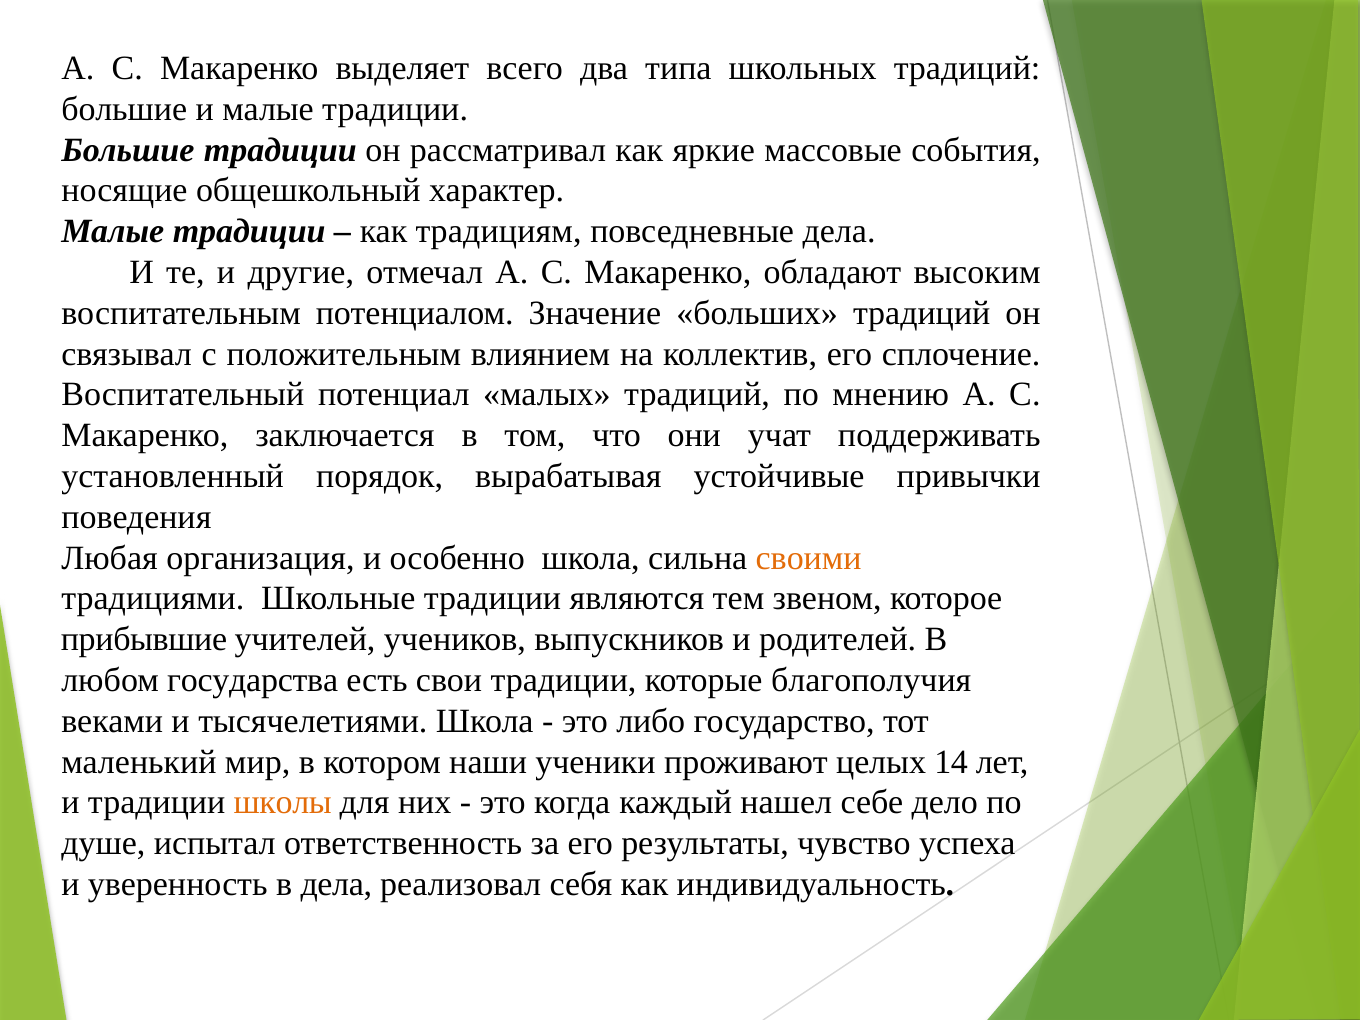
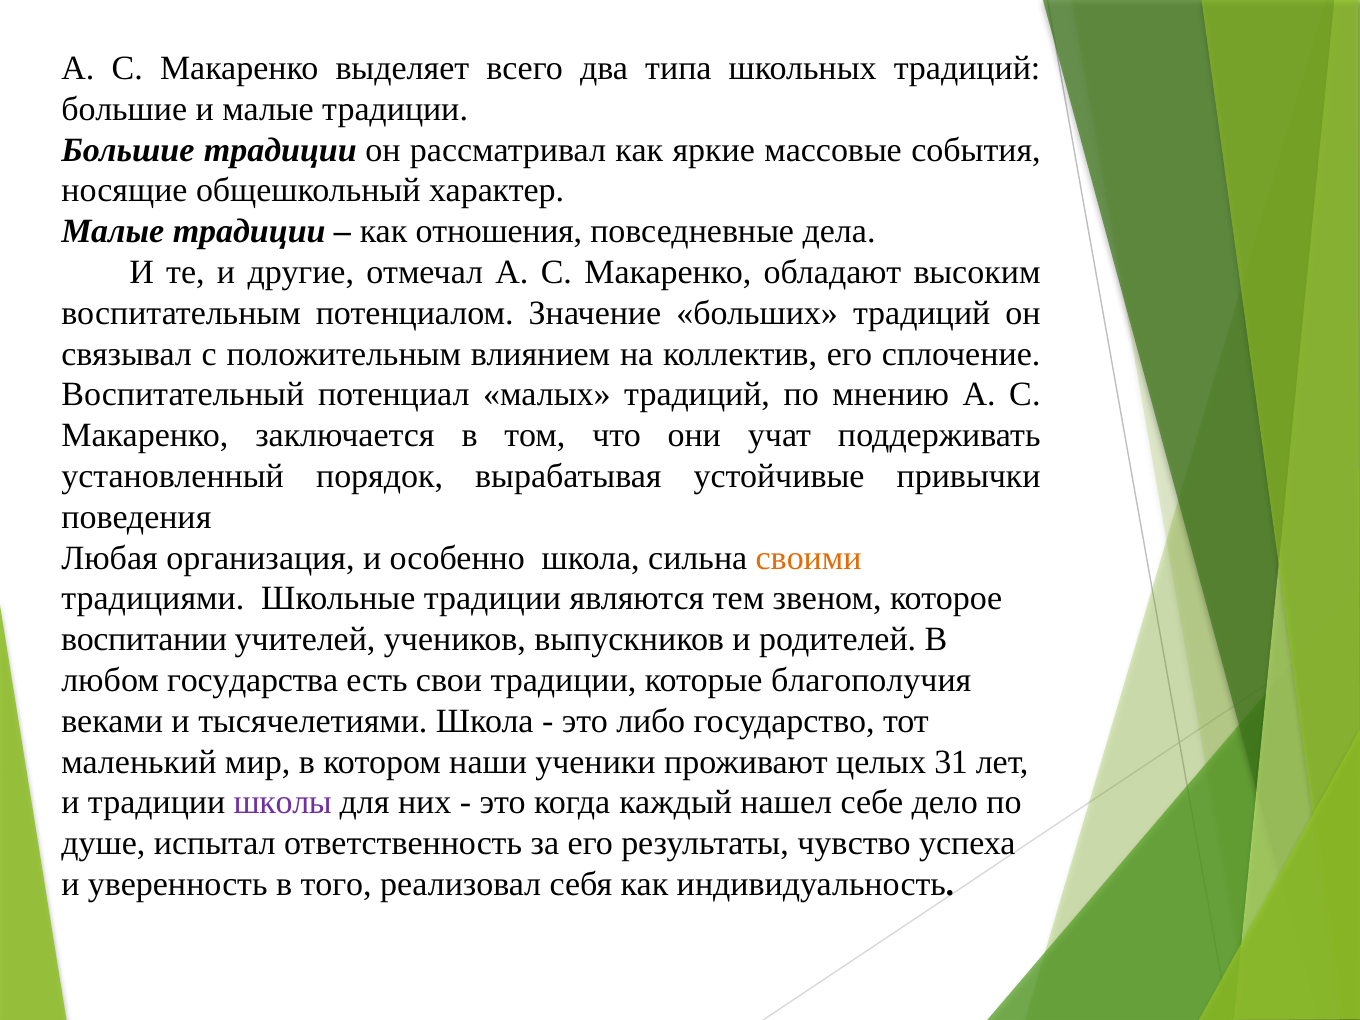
традициям: традициям -> отношения
прибывшие: прибывшие -> воспитании
14: 14 -> 31
школы colour: orange -> purple
в дела: дела -> того
